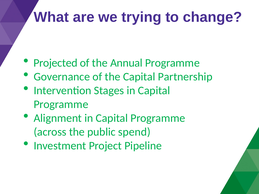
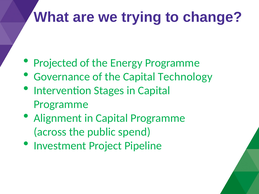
Annual: Annual -> Energy
Partnership: Partnership -> Technology
